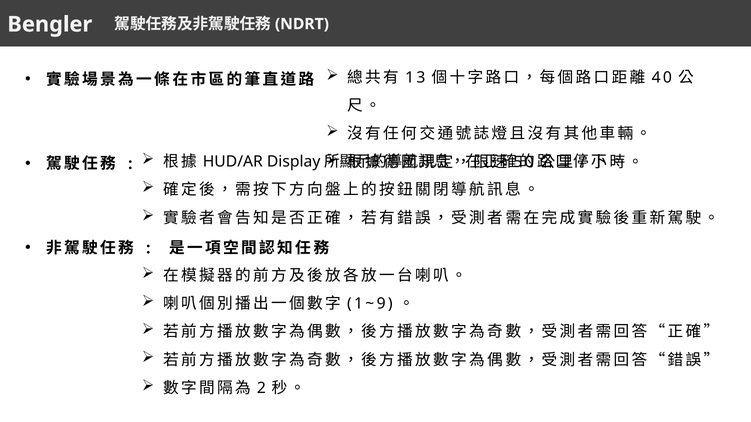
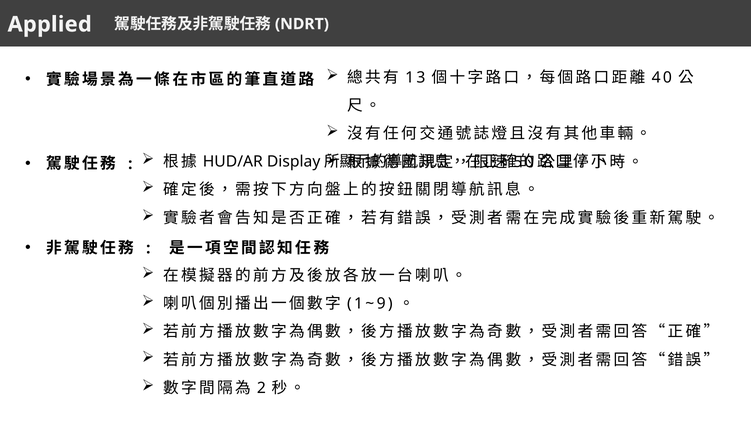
Bengler: Bengler -> Applied
